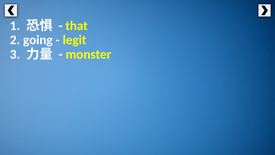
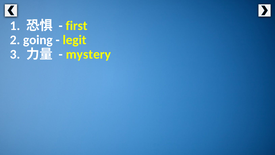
that: that -> first
monster: monster -> mystery
